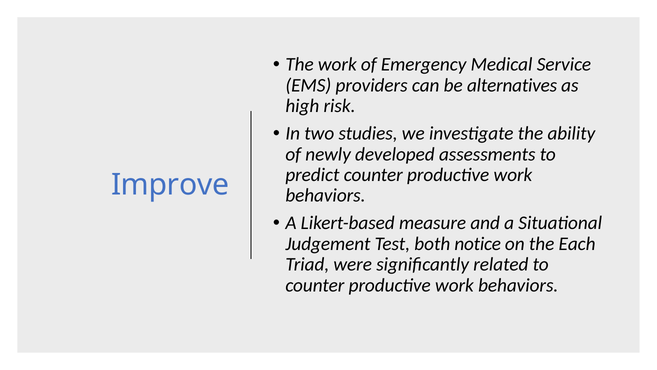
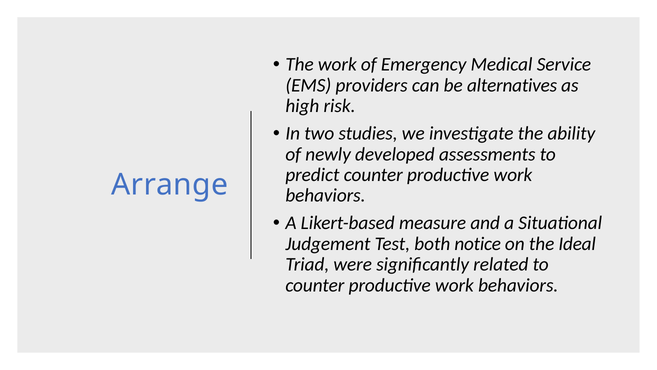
Improve: Improve -> Arrange
Each: Each -> Ideal
